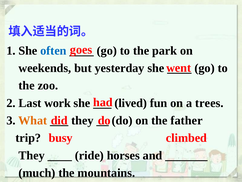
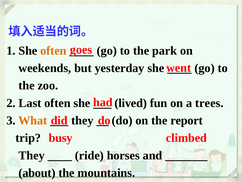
often at (53, 51) colour: blue -> orange
Last work: work -> often
father: father -> report
much: much -> about
